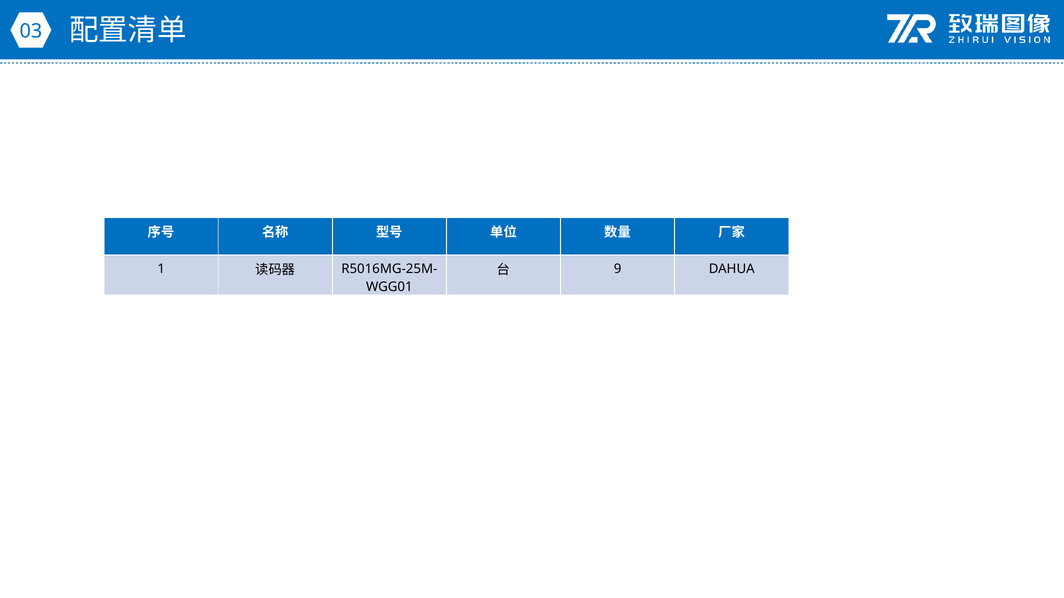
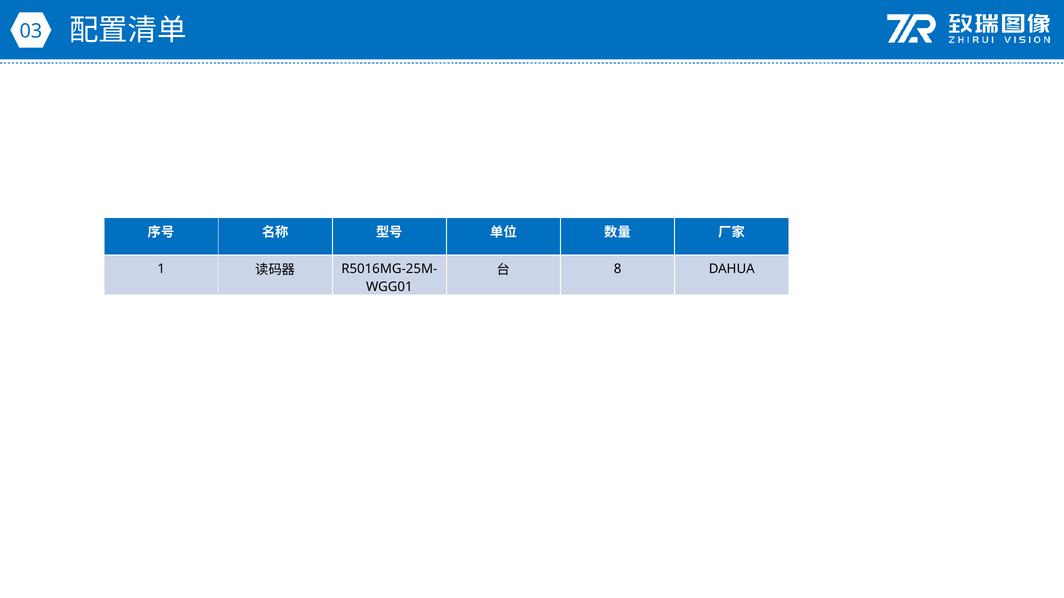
9: 9 -> 8
